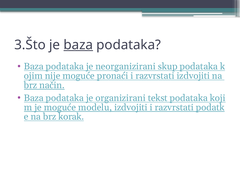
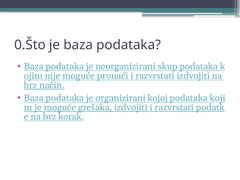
3.Što: 3.Što -> 0.Što
baza at (78, 45) underline: present -> none
tekst: tekst -> kojoj
modelu: modelu -> grešaka
